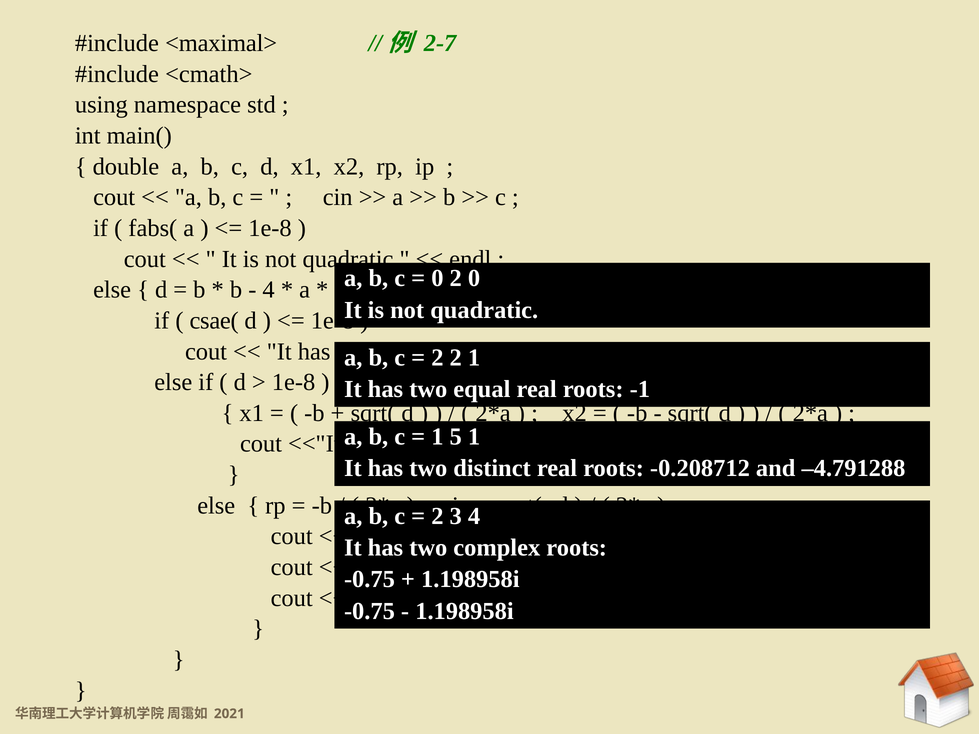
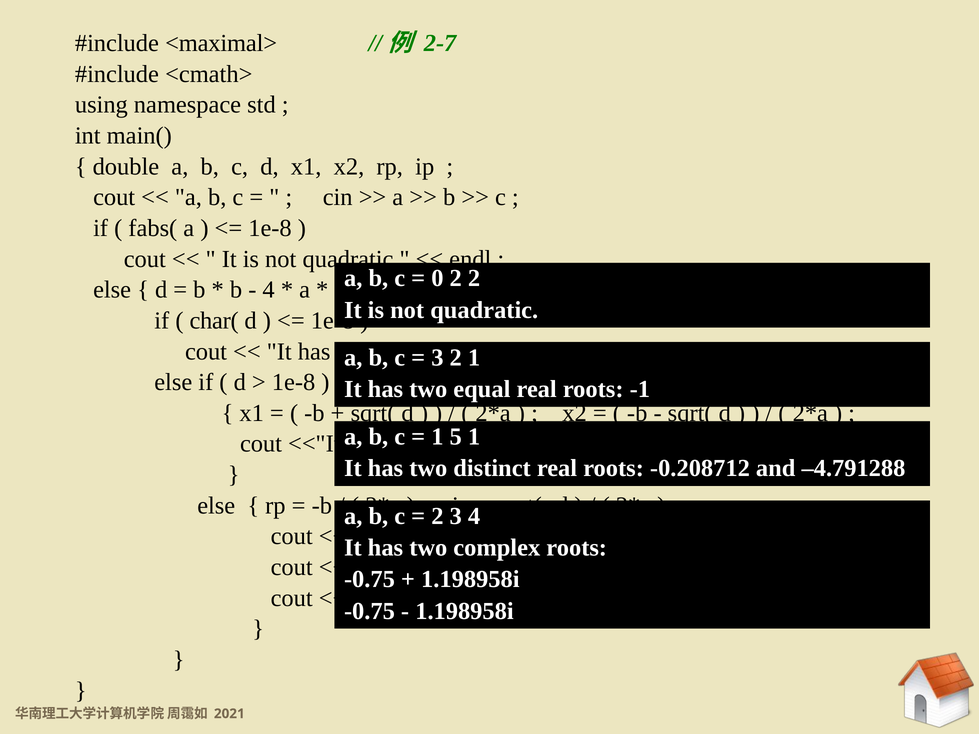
2 0: 0 -> 2
csae(: csae( -> char(
2 at (437, 358): 2 -> 3
